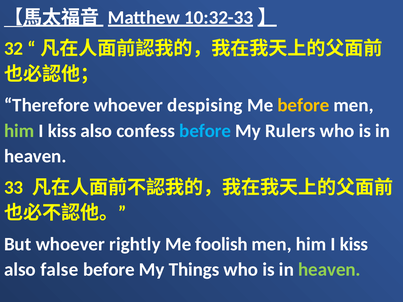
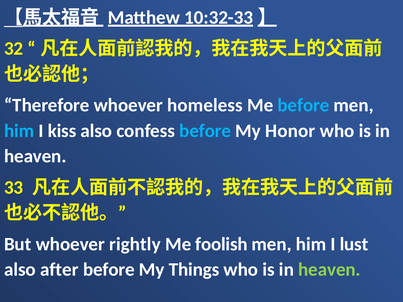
despising: despising -> homeless
before at (303, 105) colour: yellow -> light blue
him at (19, 131) colour: light green -> light blue
Rulers: Rulers -> Honor
kiss at (354, 244): kiss -> lust
false: false -> after
